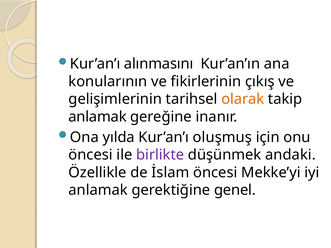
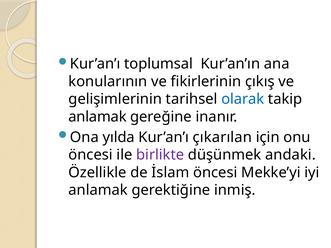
alınmasını: alınmasını -> toplumsal
olarak colour: orange -> blue
oluşmuş: oluşmuş -> çıkarılan
genel: genel -> inmiş
